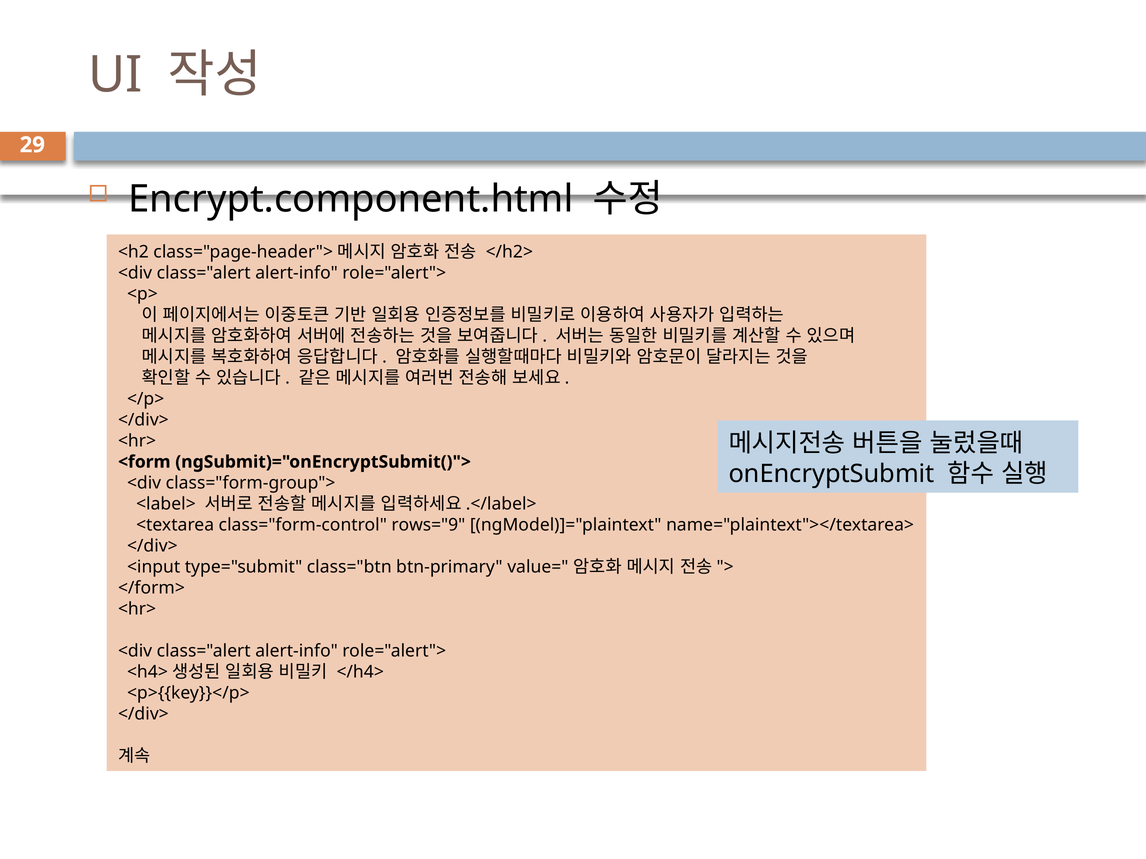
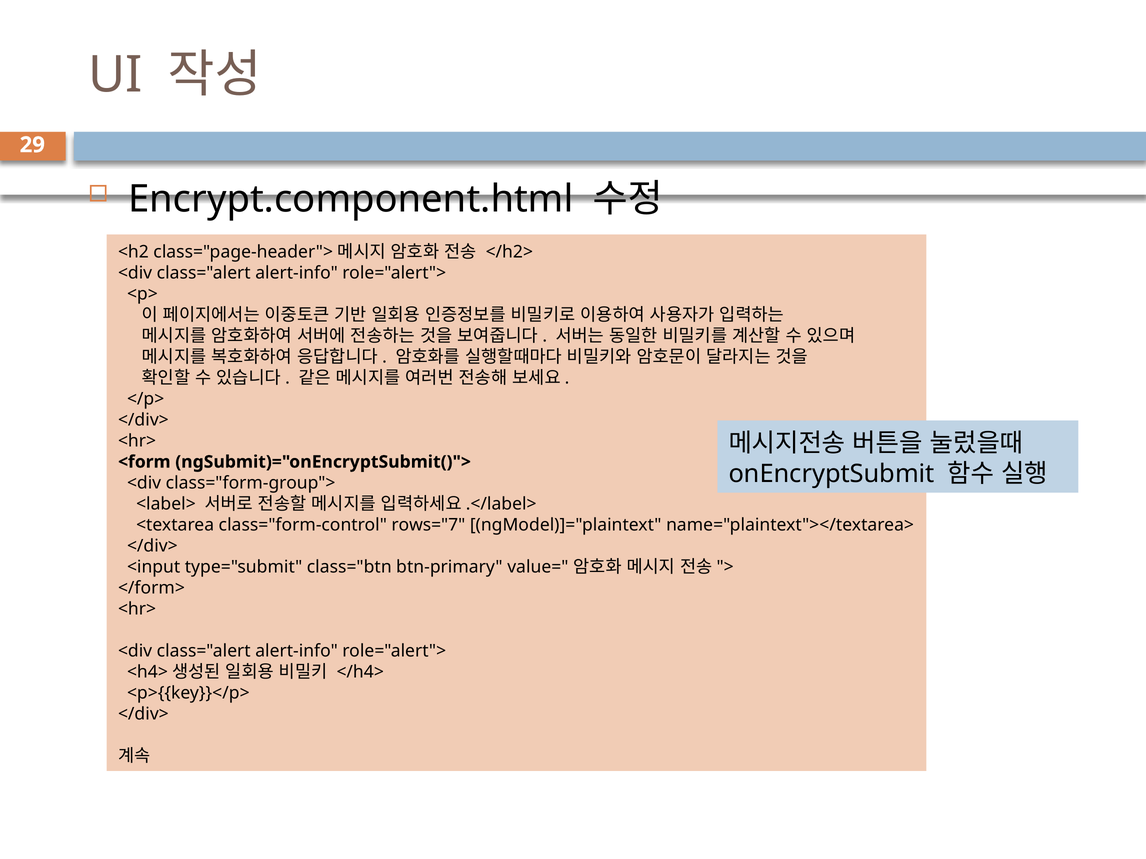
rows="9: rows="9 -> rows="7
